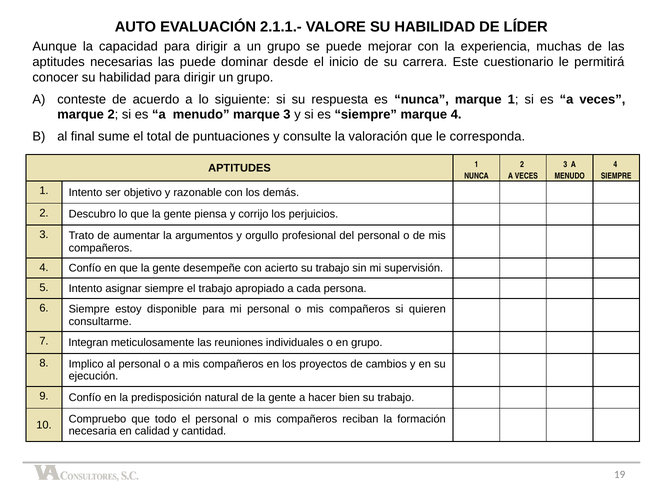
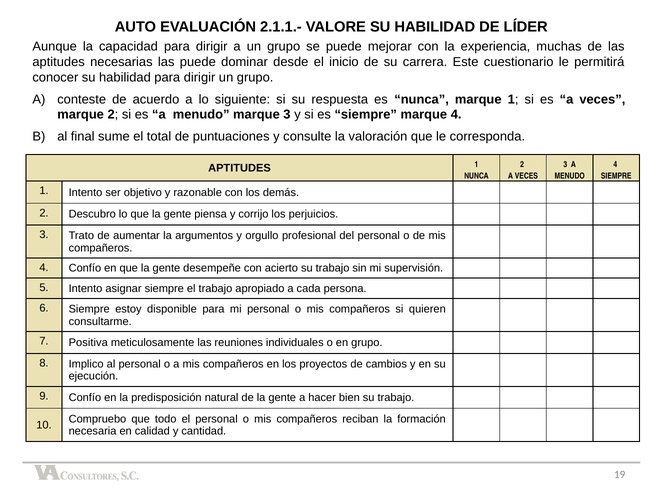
Integran: Integran -> Positiva
